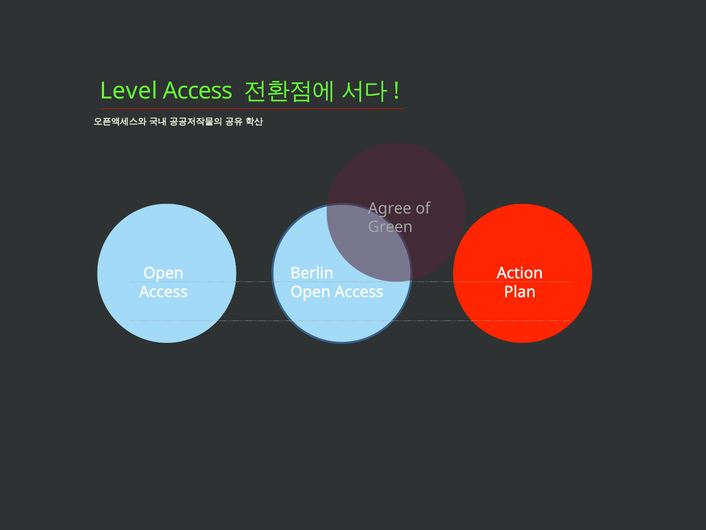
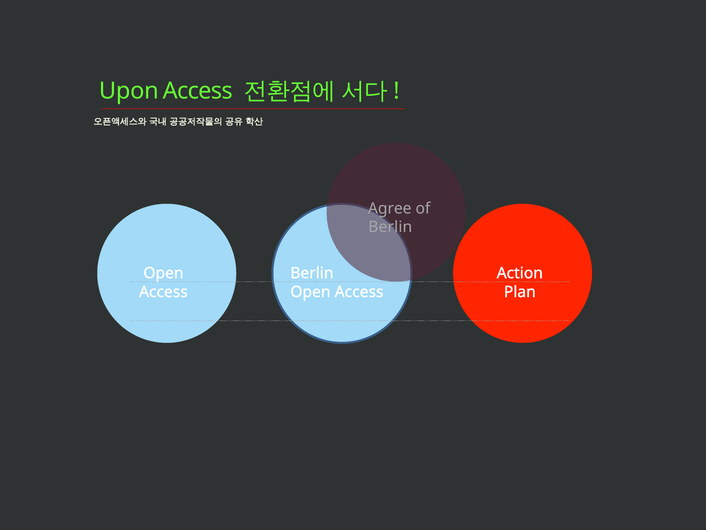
Level: Level -> Upon
Green at (390, 227): Green -> Berlin
